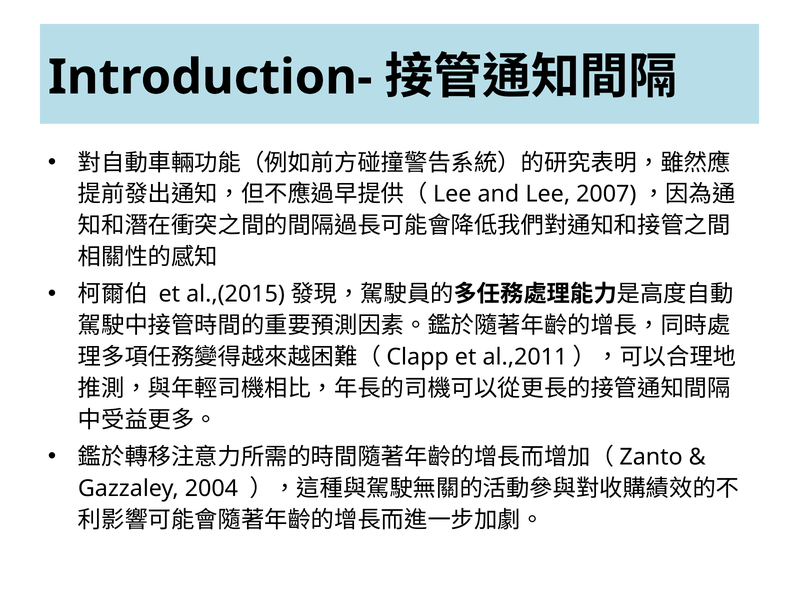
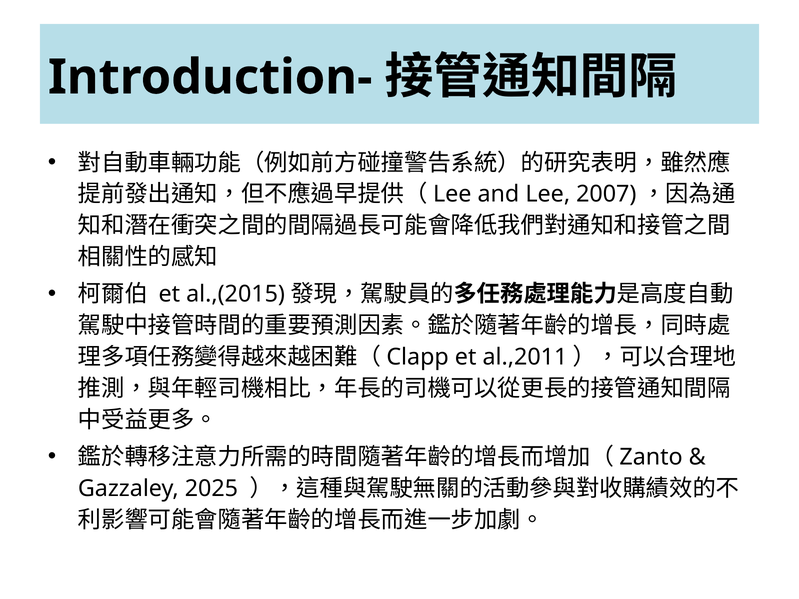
2004: 2004 -> 2025
